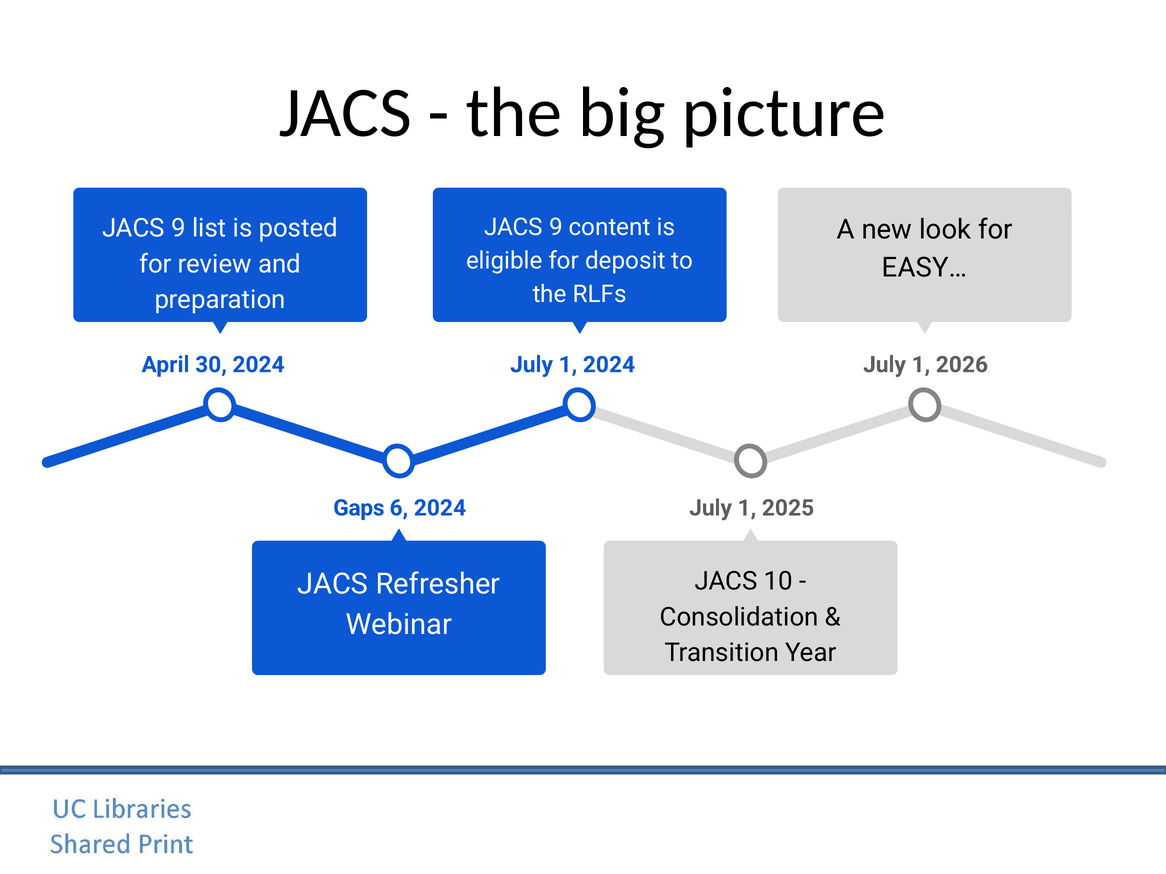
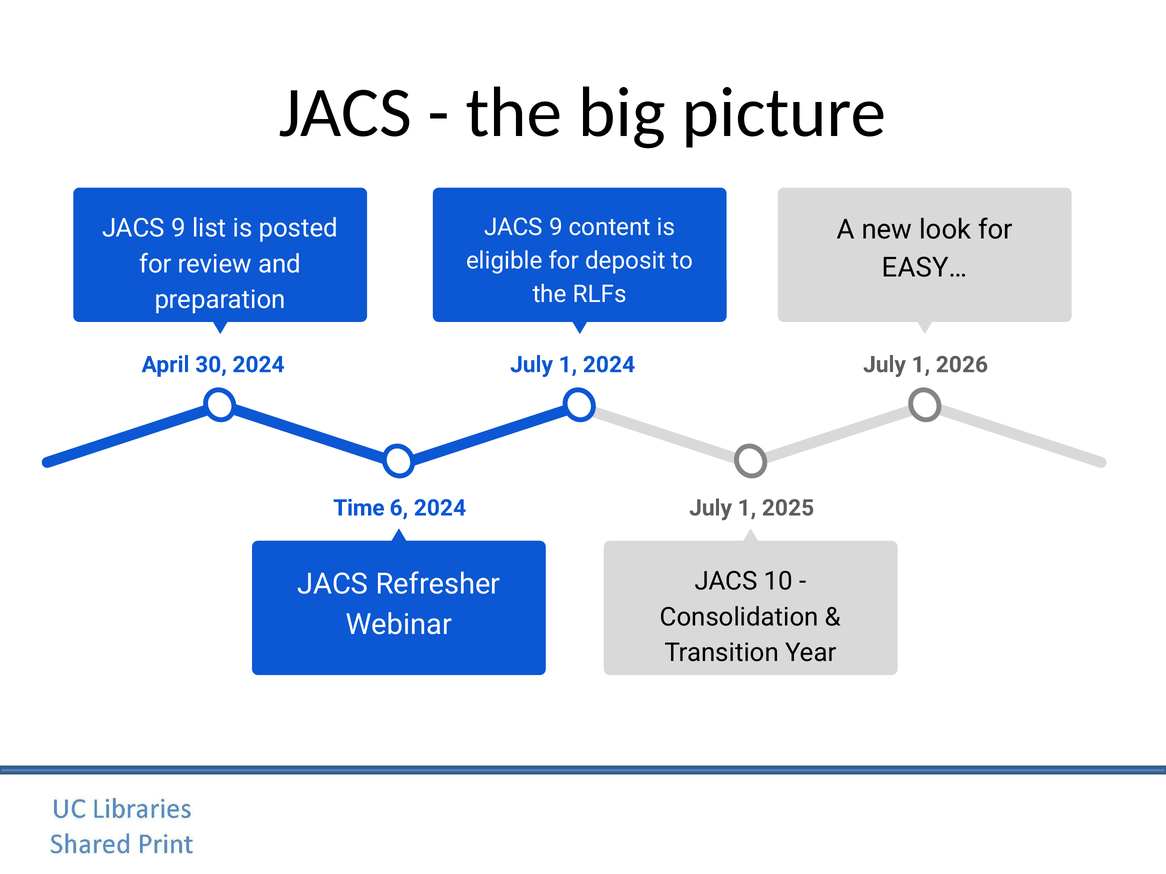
Gaps: Gaps -> Time
